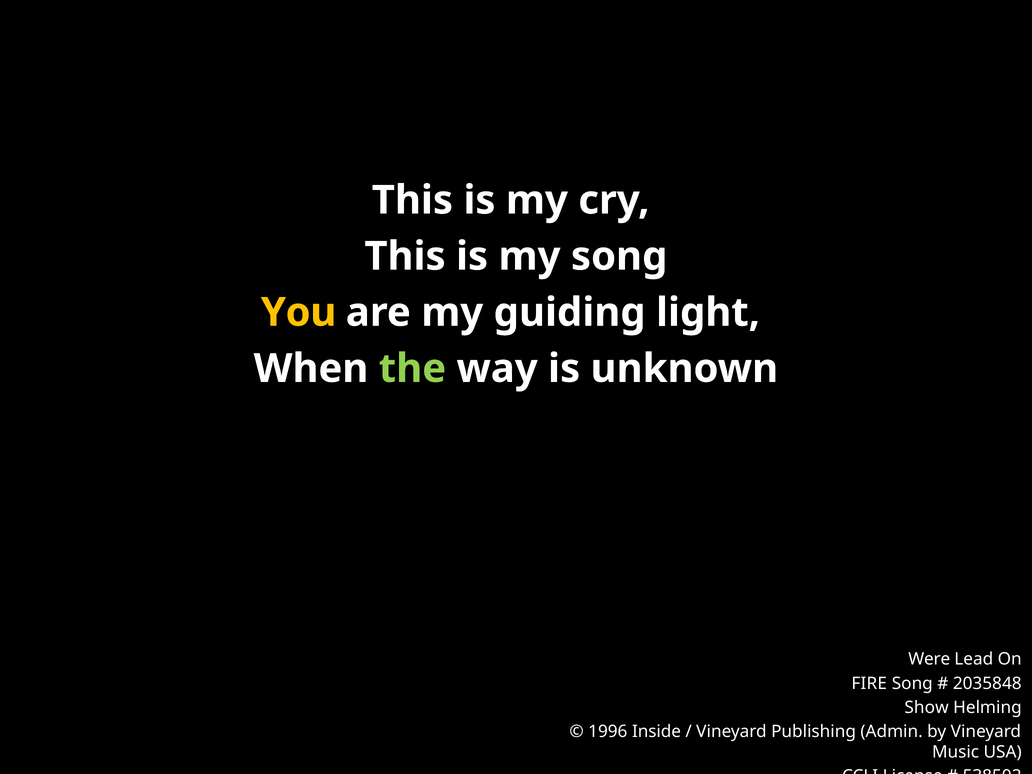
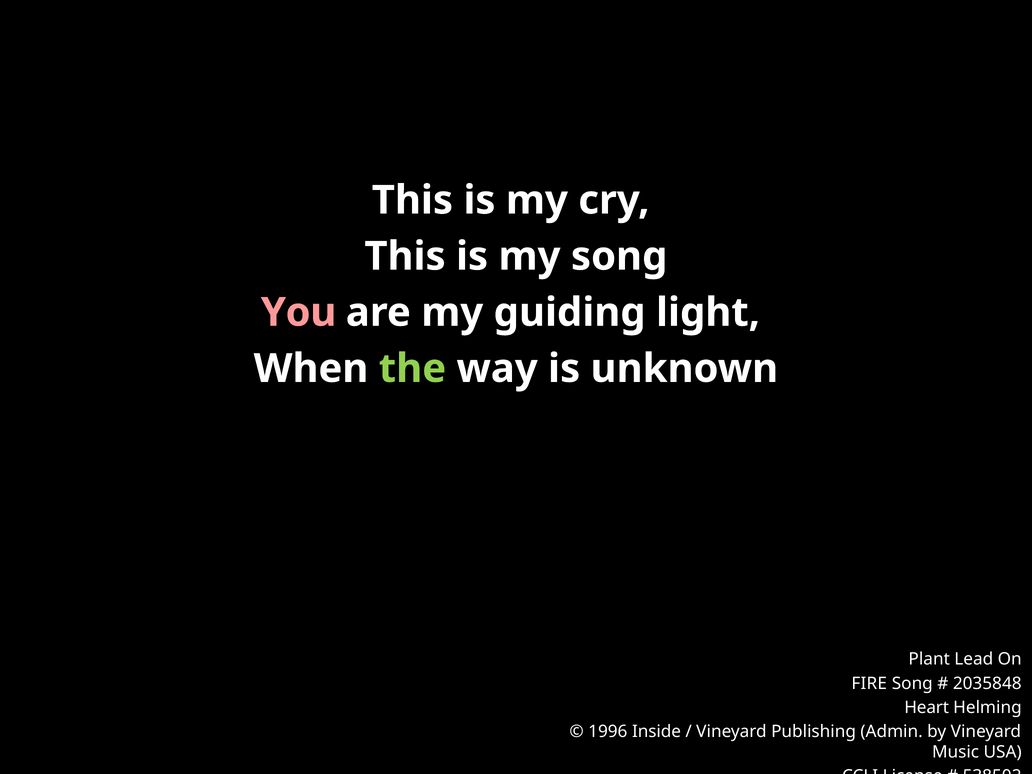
You colour: yellow -> pink
Were: Were -> Plant
Show: Show -> Heart
